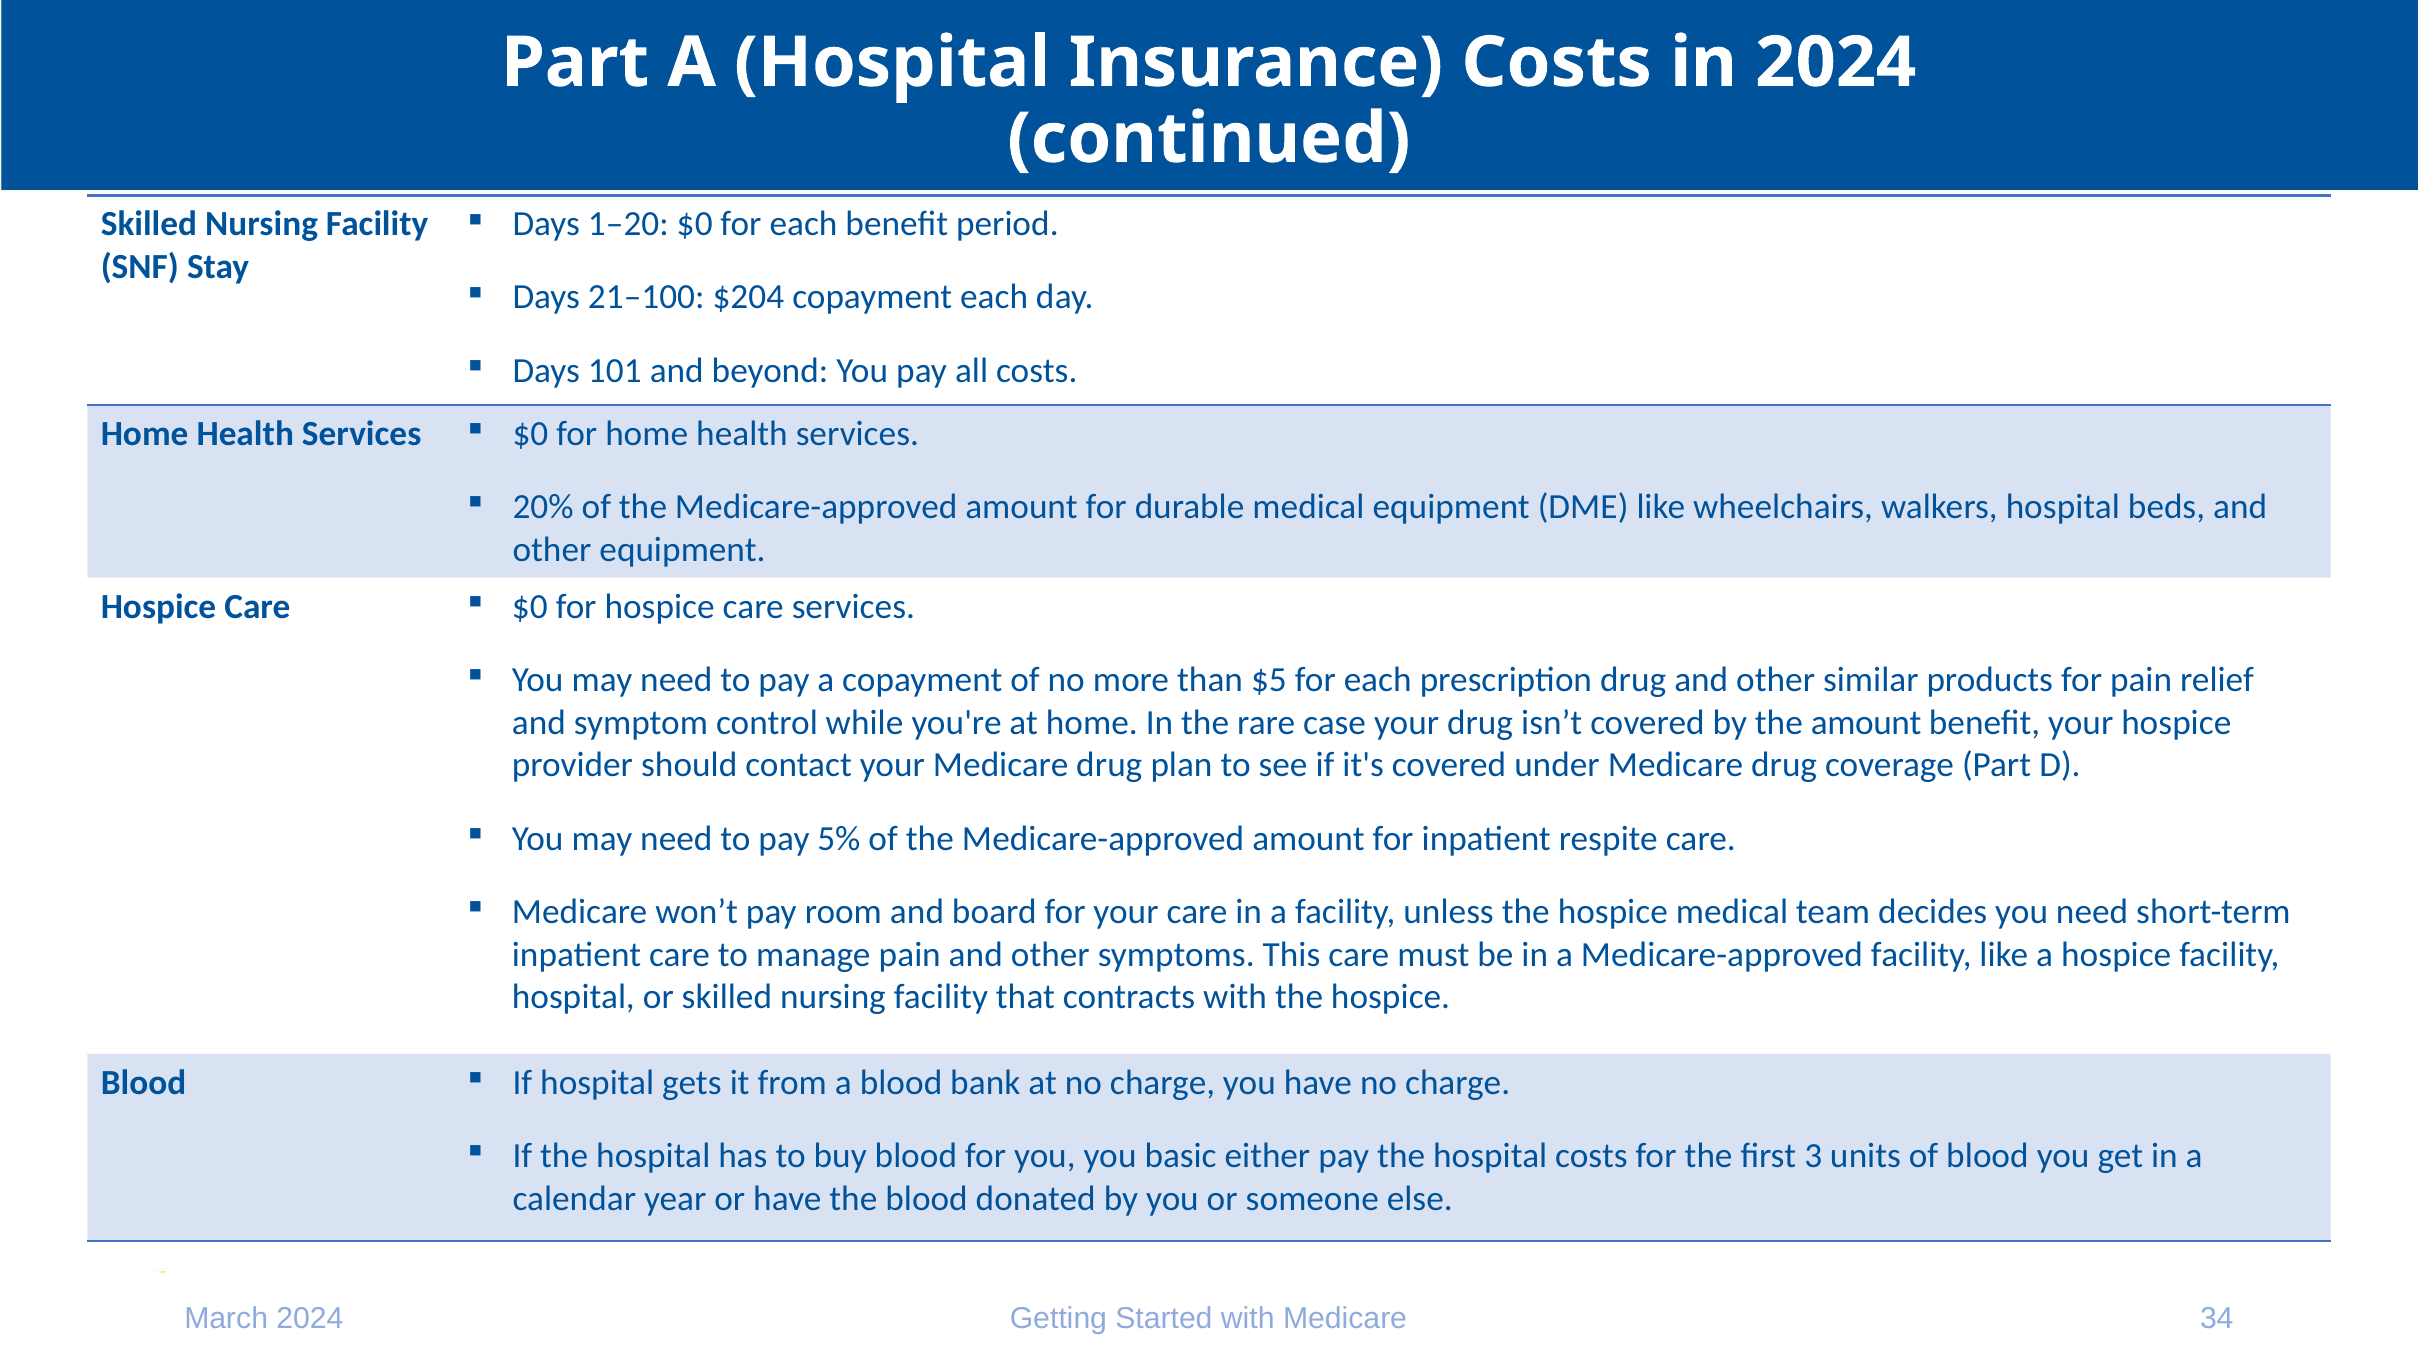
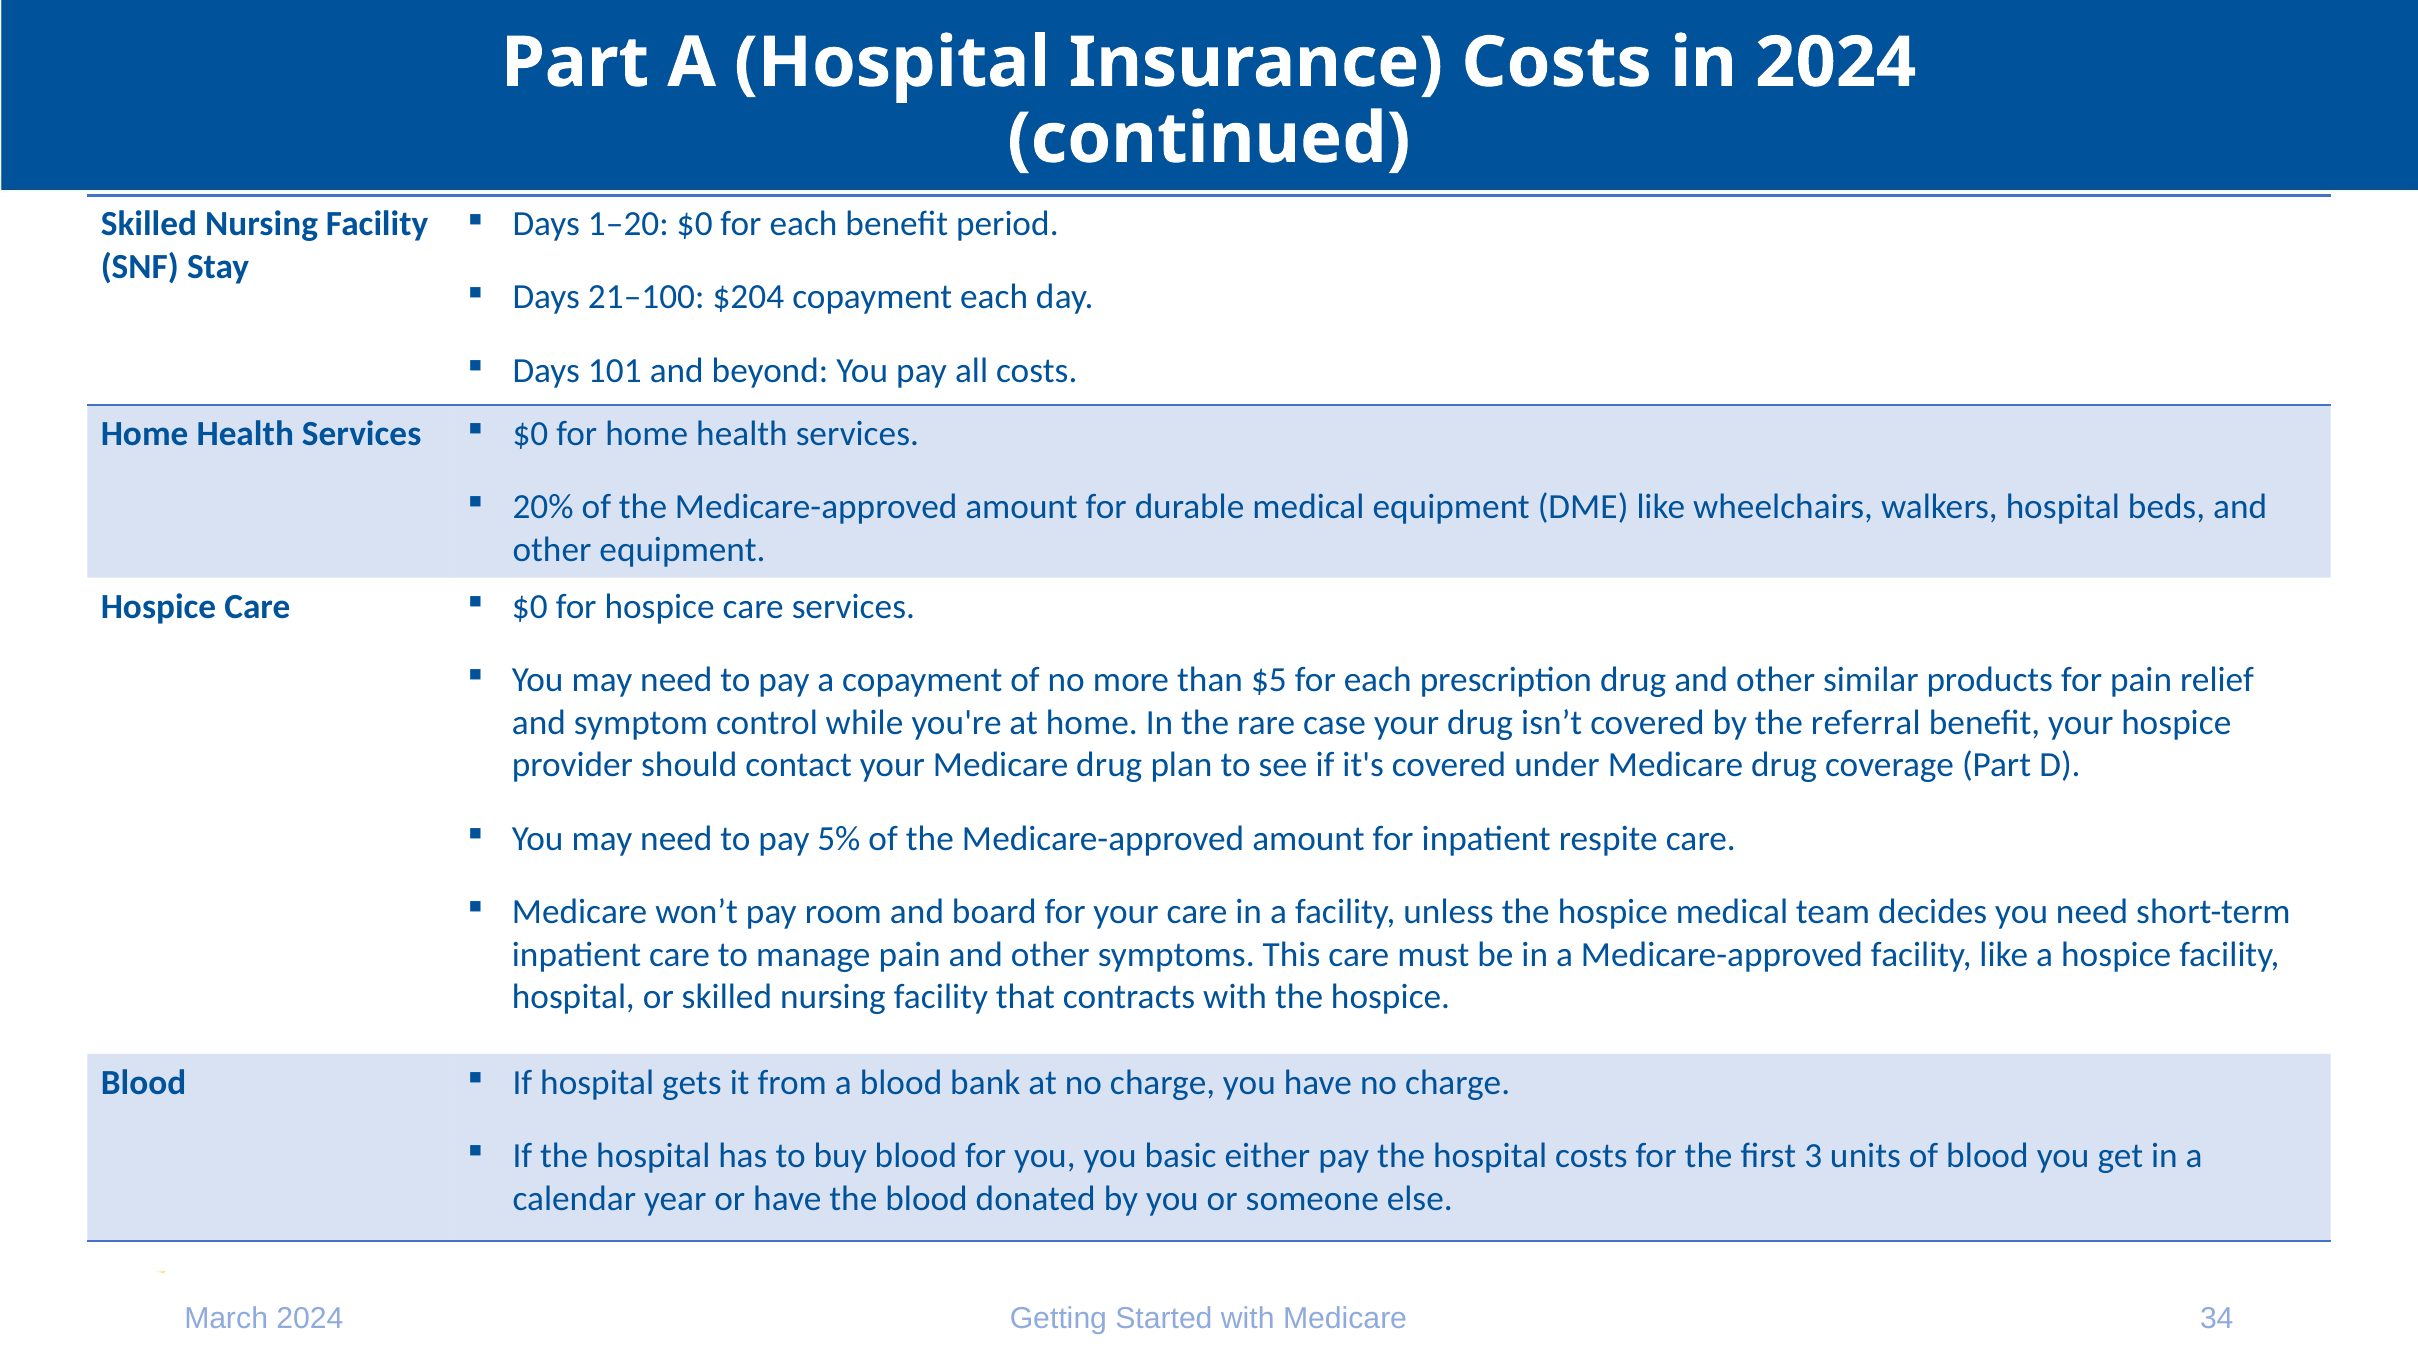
the amount: amount -> referral
